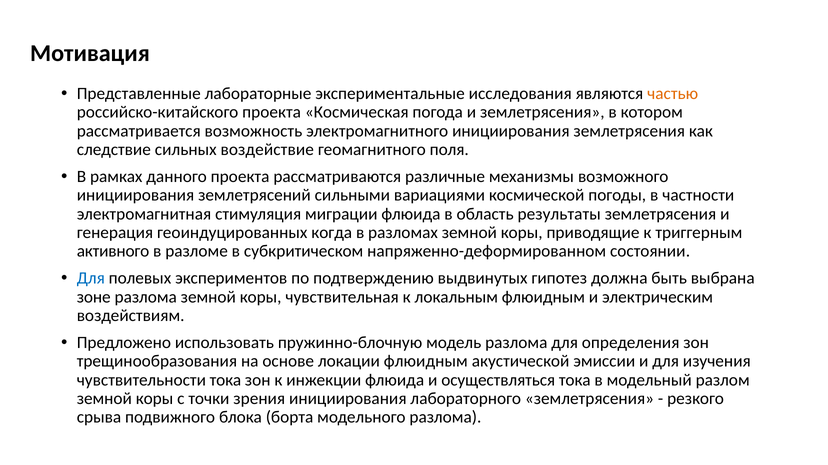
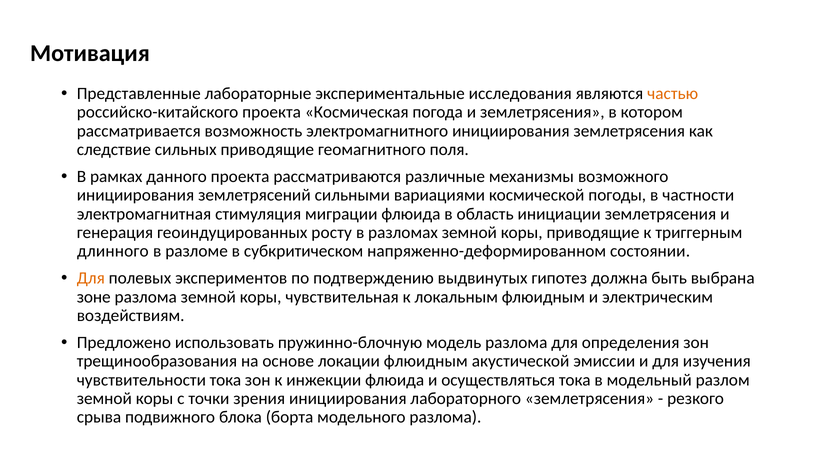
сильных воздействие: воздействие -> приводящие
результаты: результаты -> инициации
когда: когда -> росту
активного: активного -> длинного
Для at (91, 279) colour: blue -> orange
